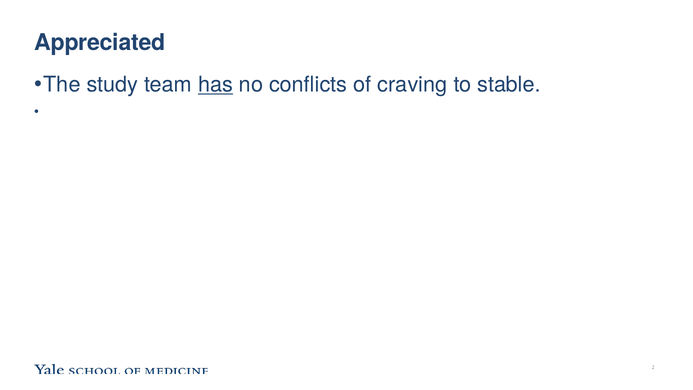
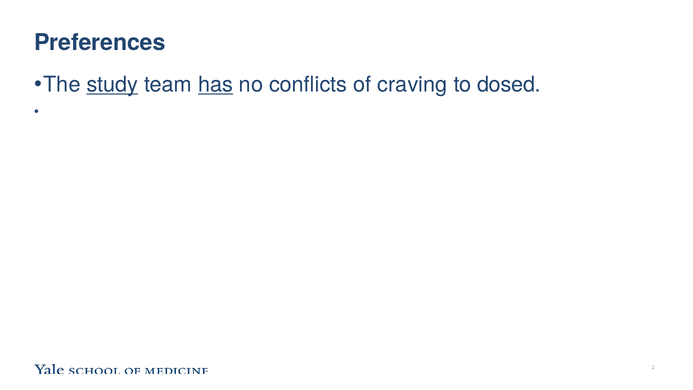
Appreciated: Appreciated -> Preferences
study underline: none -> present
stable: stable -> dosed
